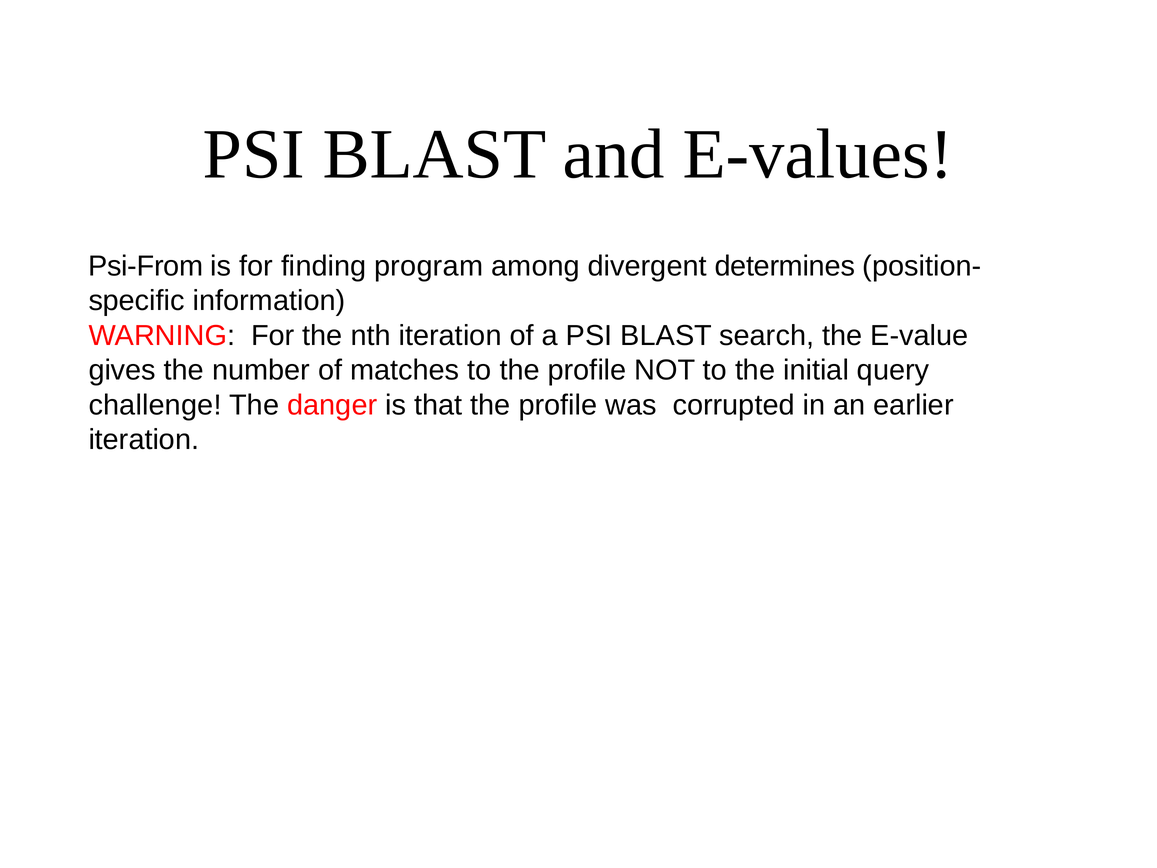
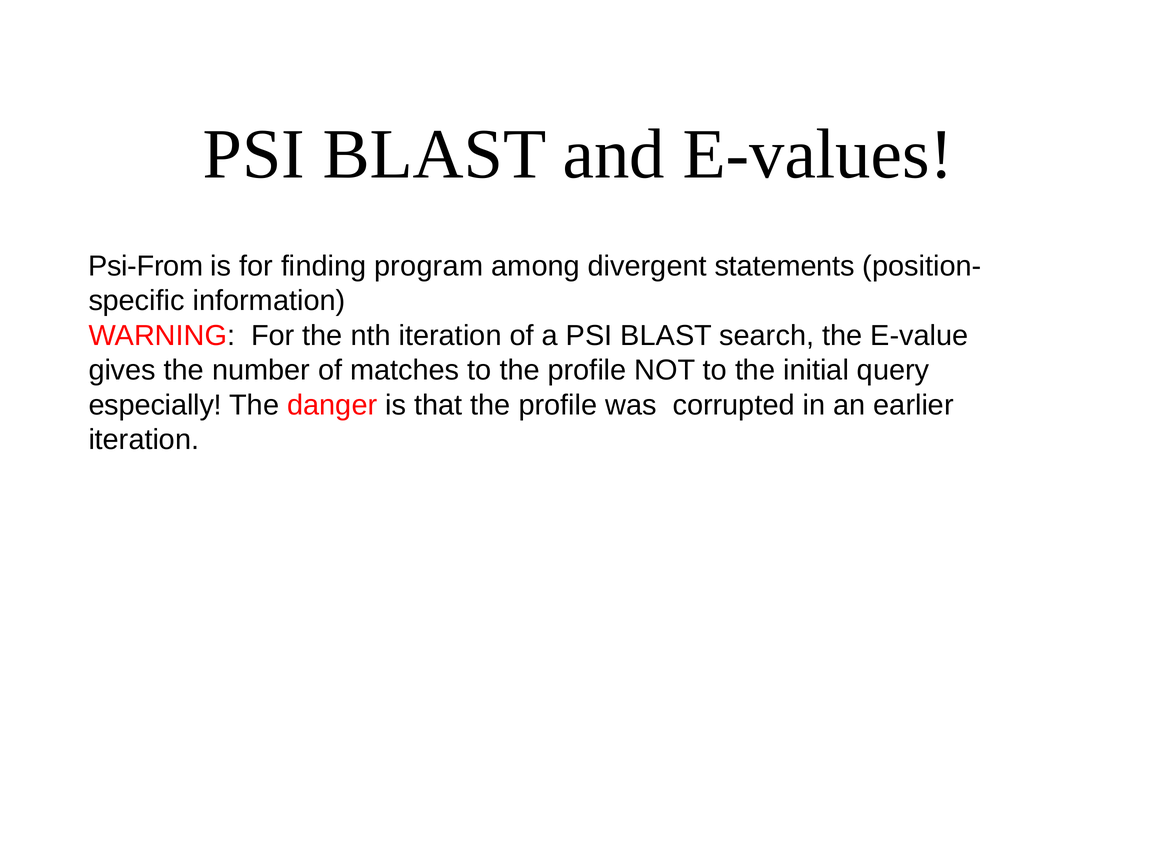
determines: determines -> statements
challenge: challenge -> especially
